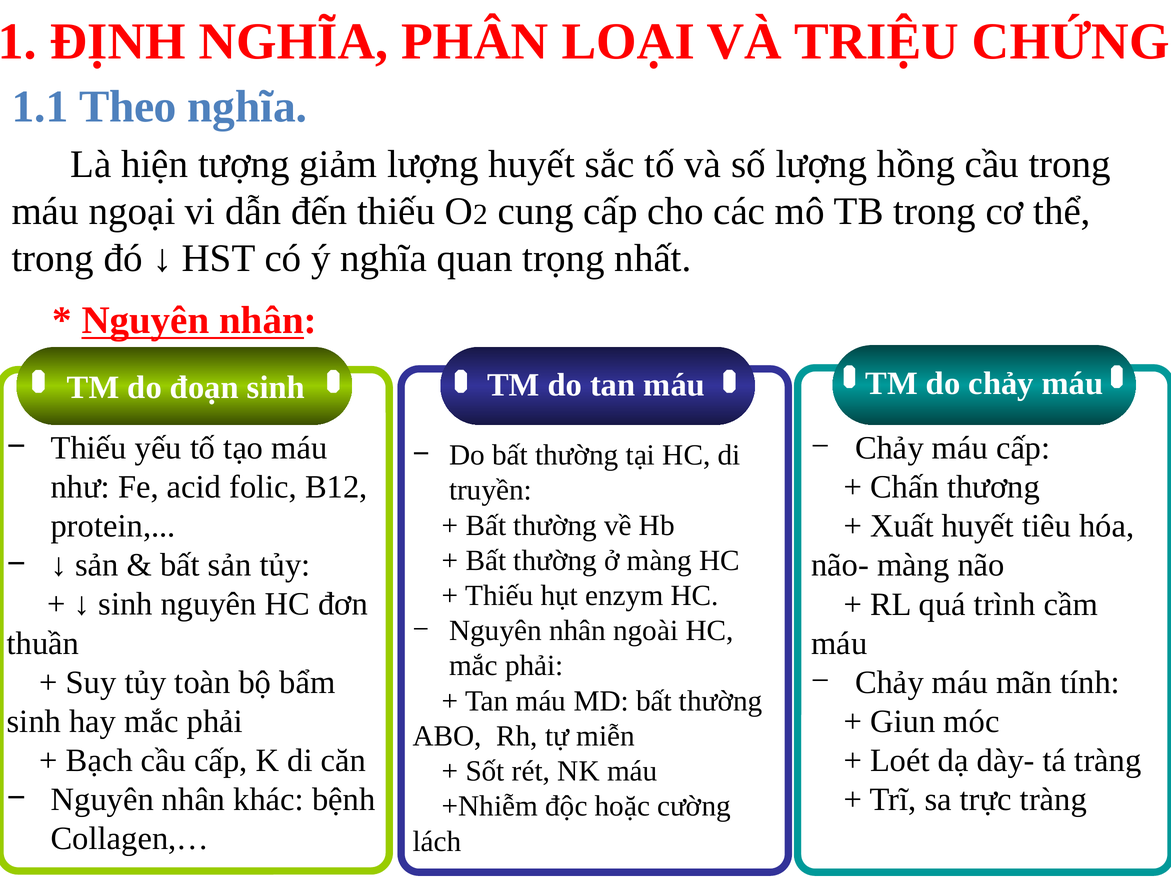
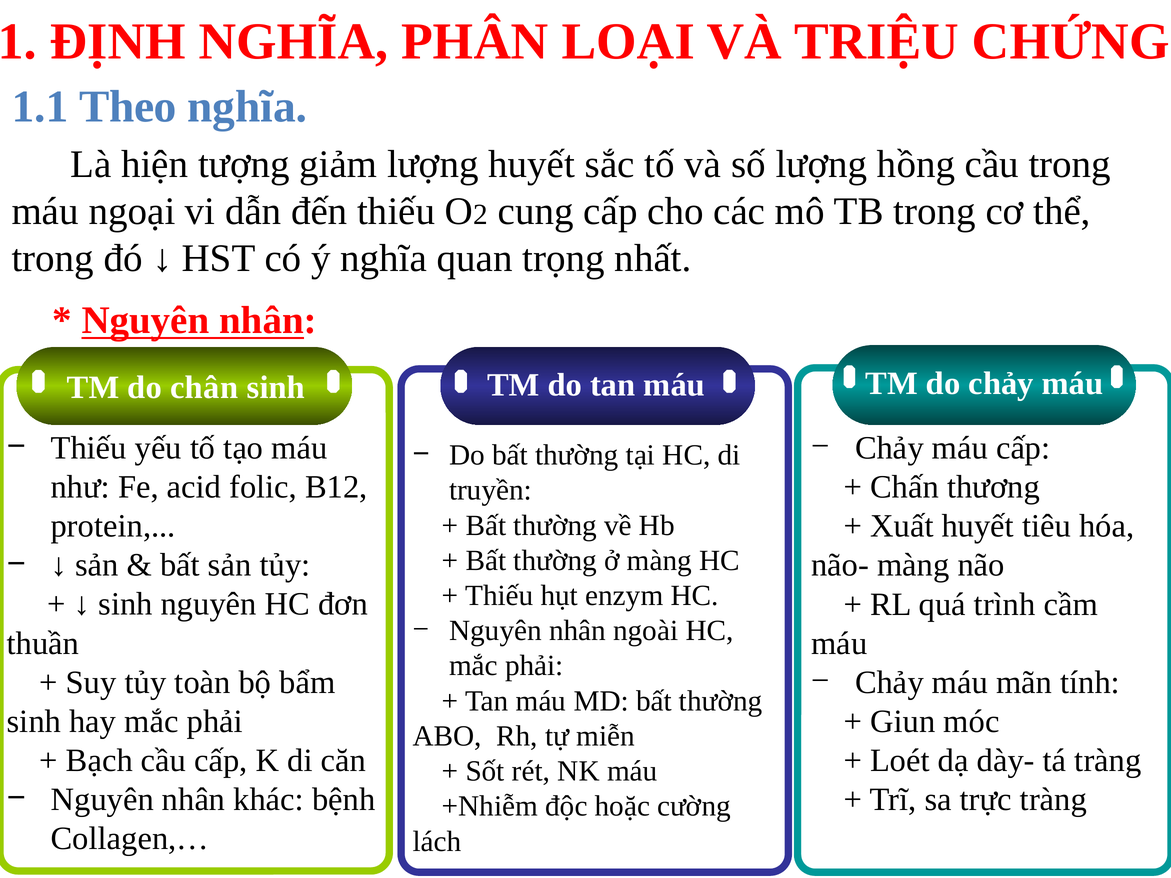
đoạn: đoạn -> chân
